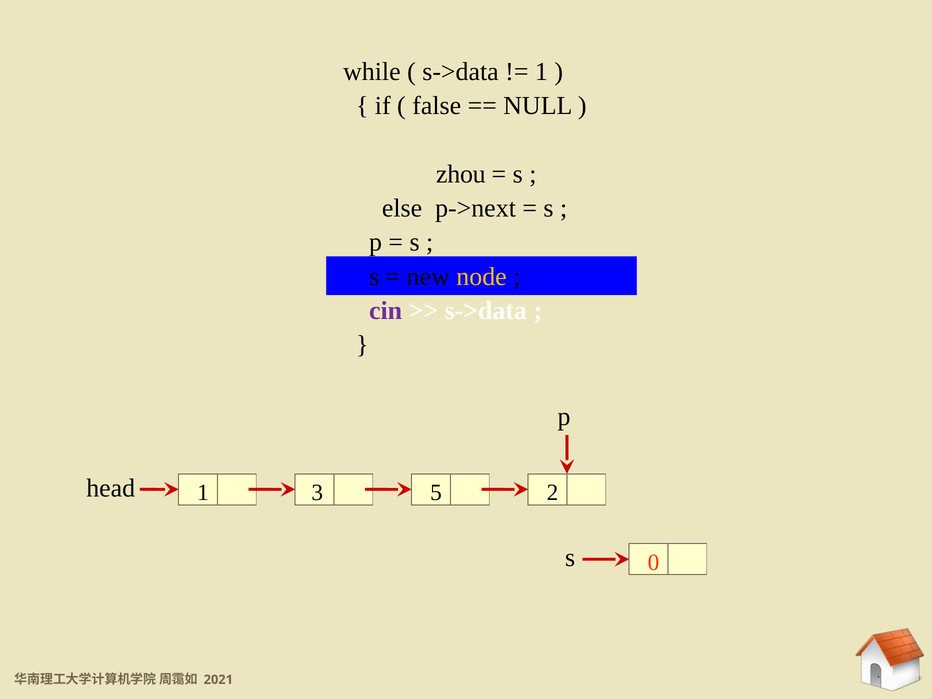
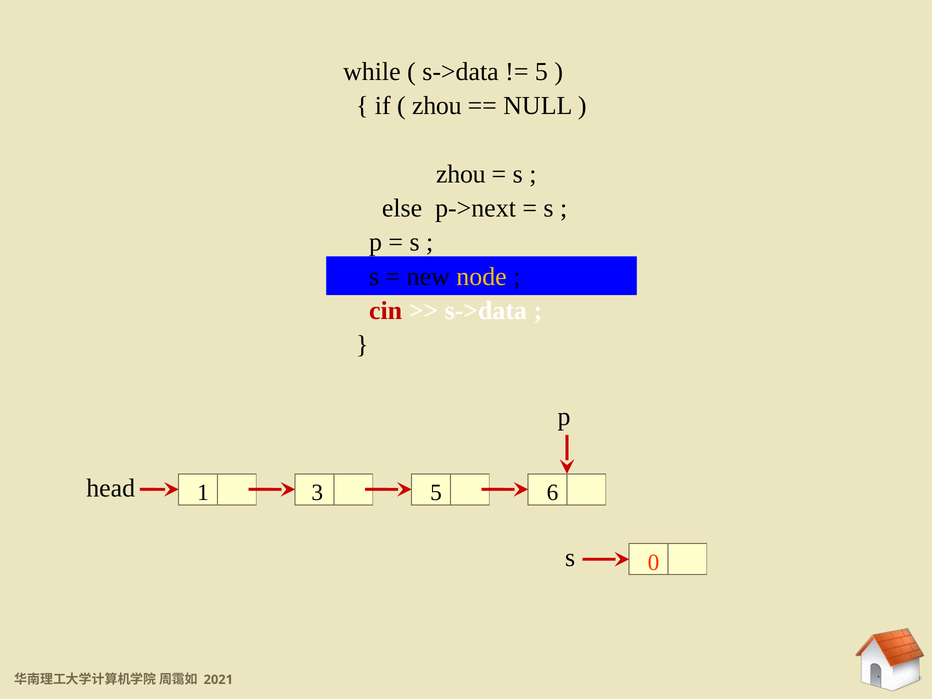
1 at (541, 72): 1 -> 5
false at (437, 106): false -> zhou
cin colour: purple -> red
2: 2 -> 6
